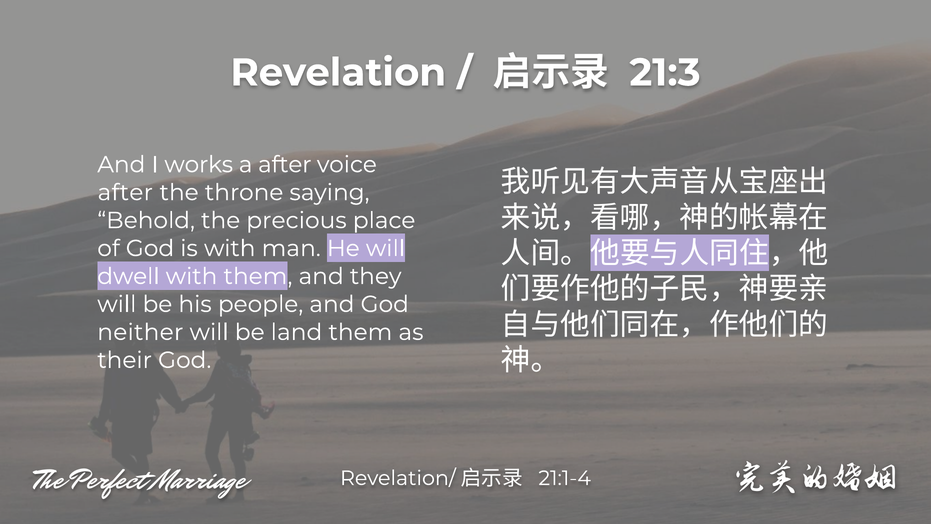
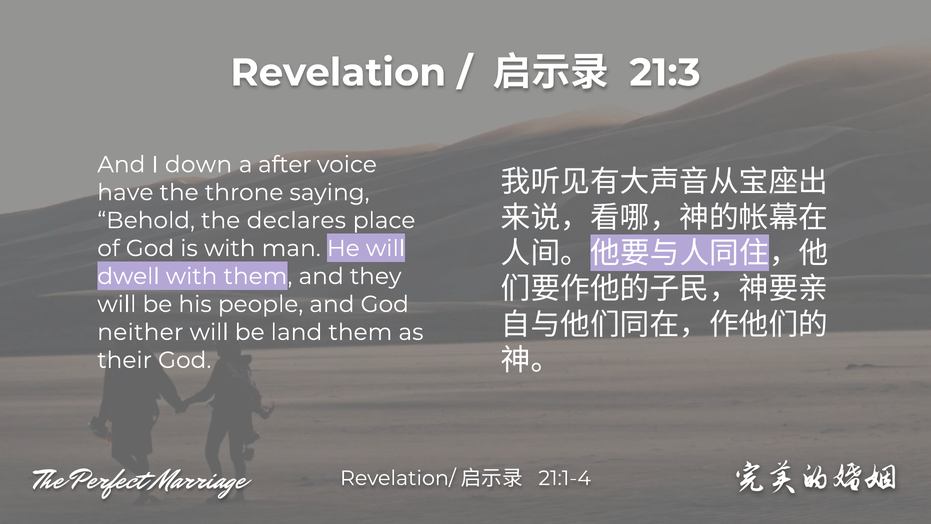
works: works -> down
after at (125, 192): after -> have
precious: precious -> declares
